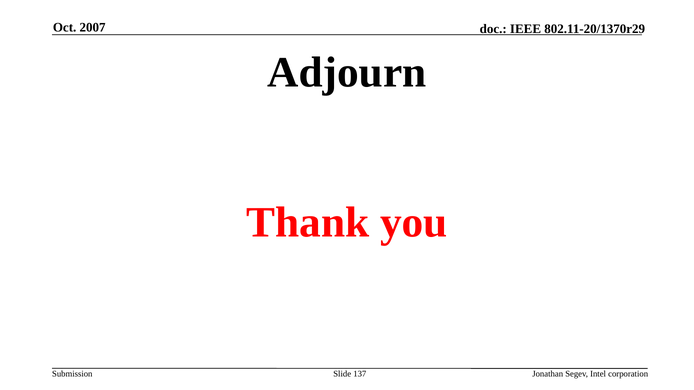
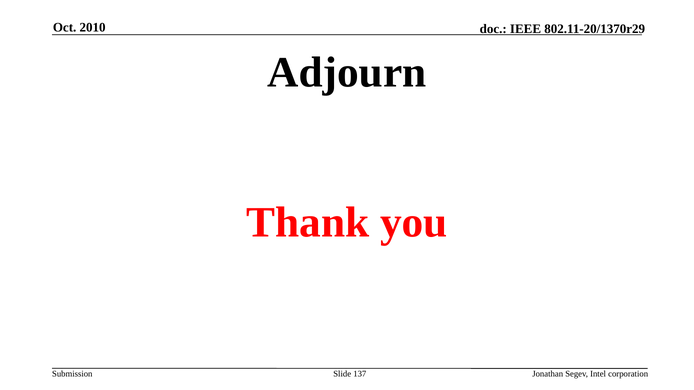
2007: 2007 -> 2010
